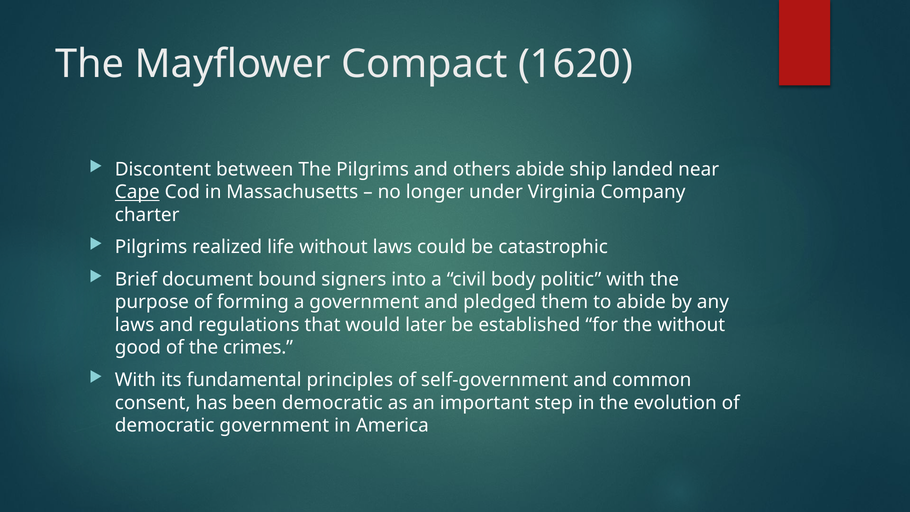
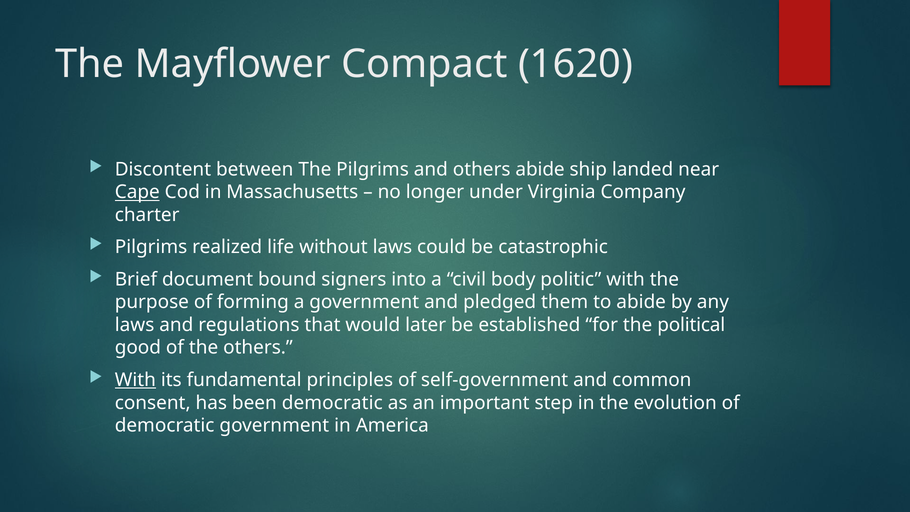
the without: without -> political
the crimes: crimes -> others
With at (135, 380) underline: none -> present
